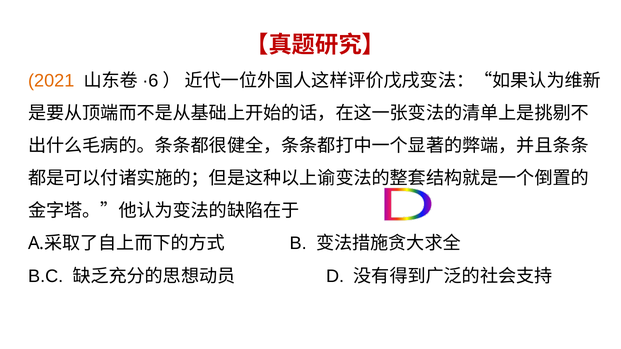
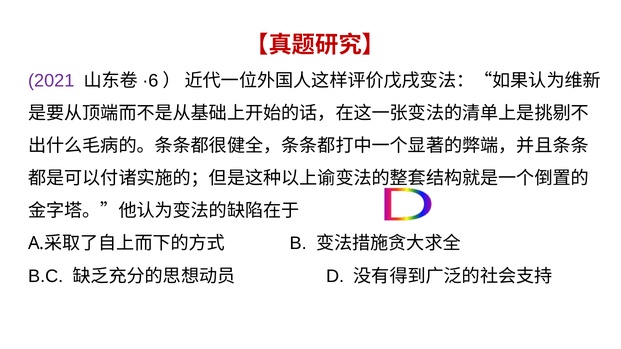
2021 colour: orange -> purple
